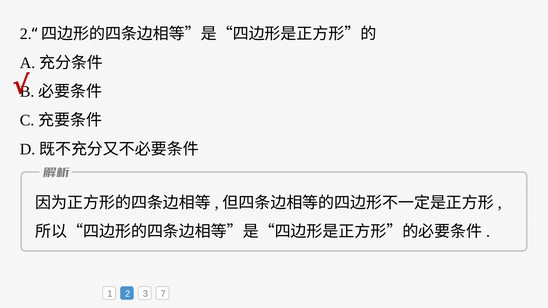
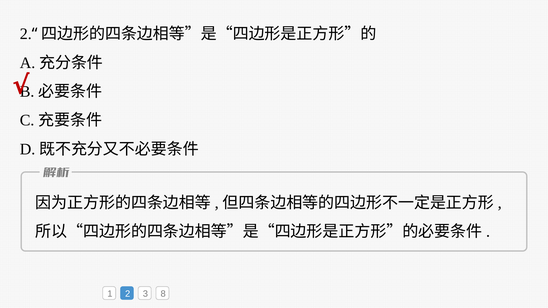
7: 7 -> 8
